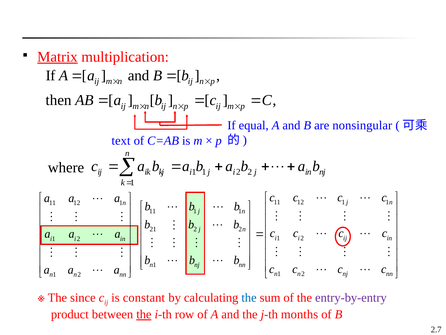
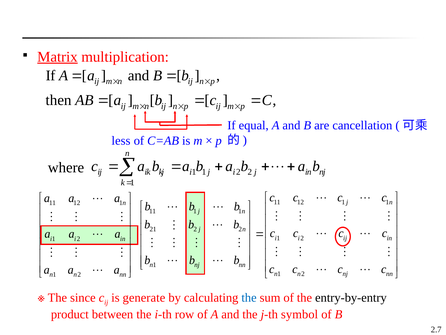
nonsingular: nonsingular -> cancellation
text: text -> less
constant: constant -> generate
entry-by-entry colour: purple -> black
the at (144, 314) underline: present -> none
months: months -> symbol
